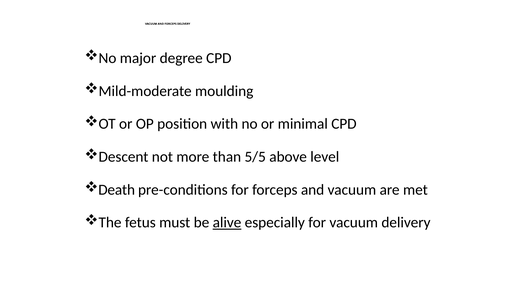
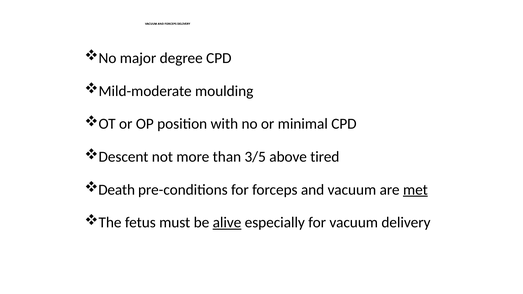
5/5: 5/5 -> 3/5
level: level -> tired
met underline: none -> present
